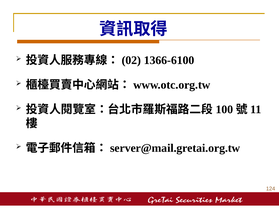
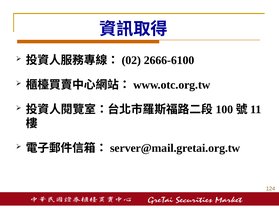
1366-6100: 1366-6100 -> 2666-6100
